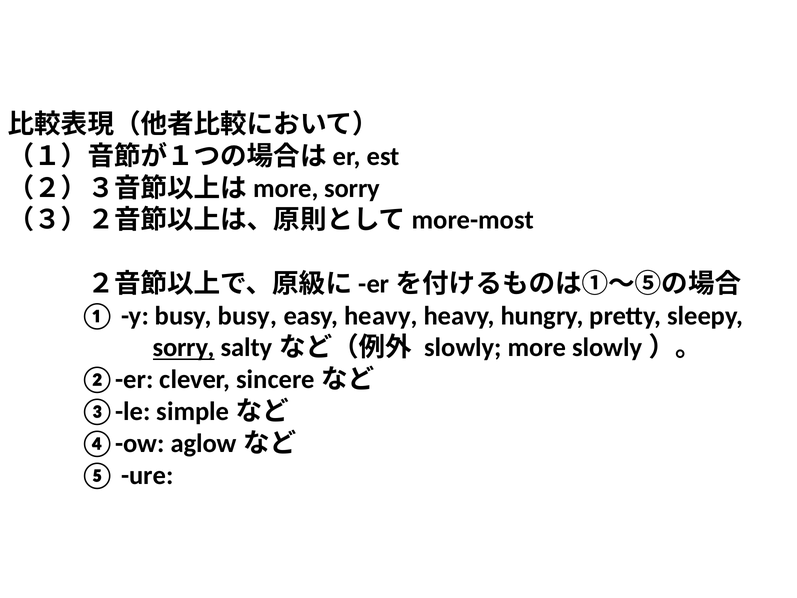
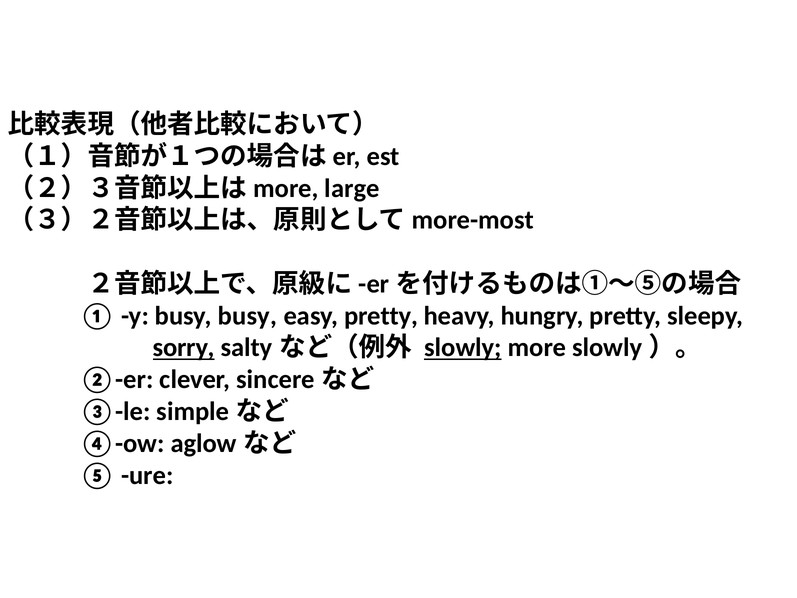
sorry at (352, 188): sorry -> large
easy heavy: heavy -> pretty
slowly underline: none -> present
